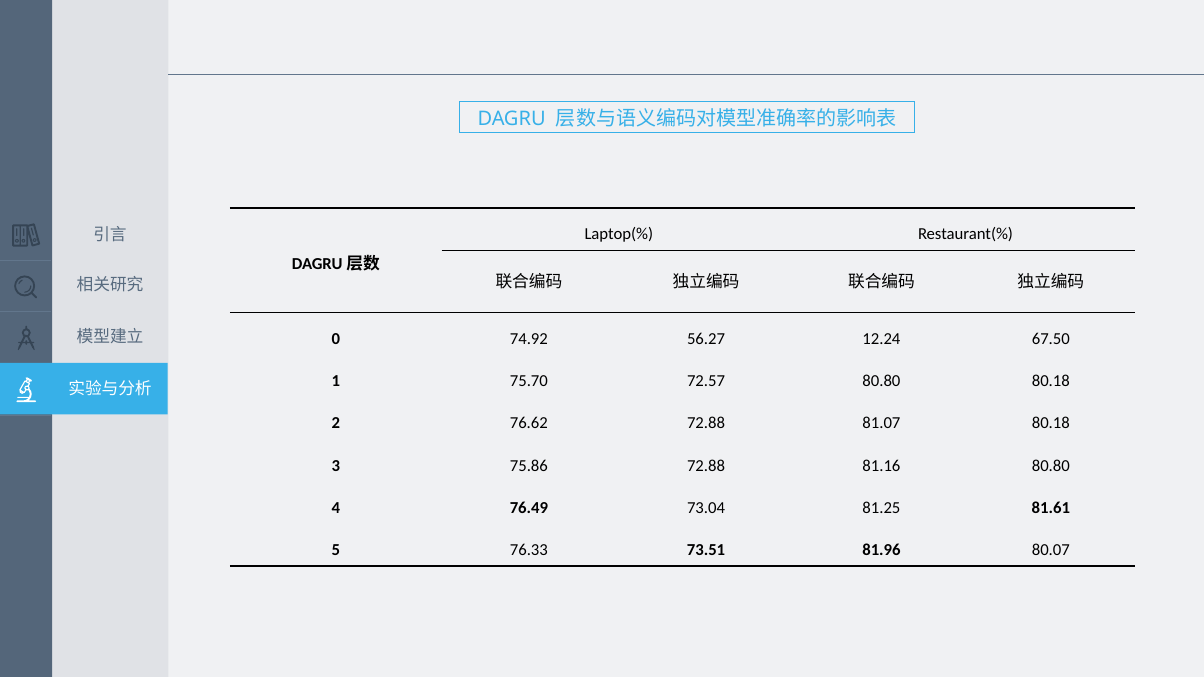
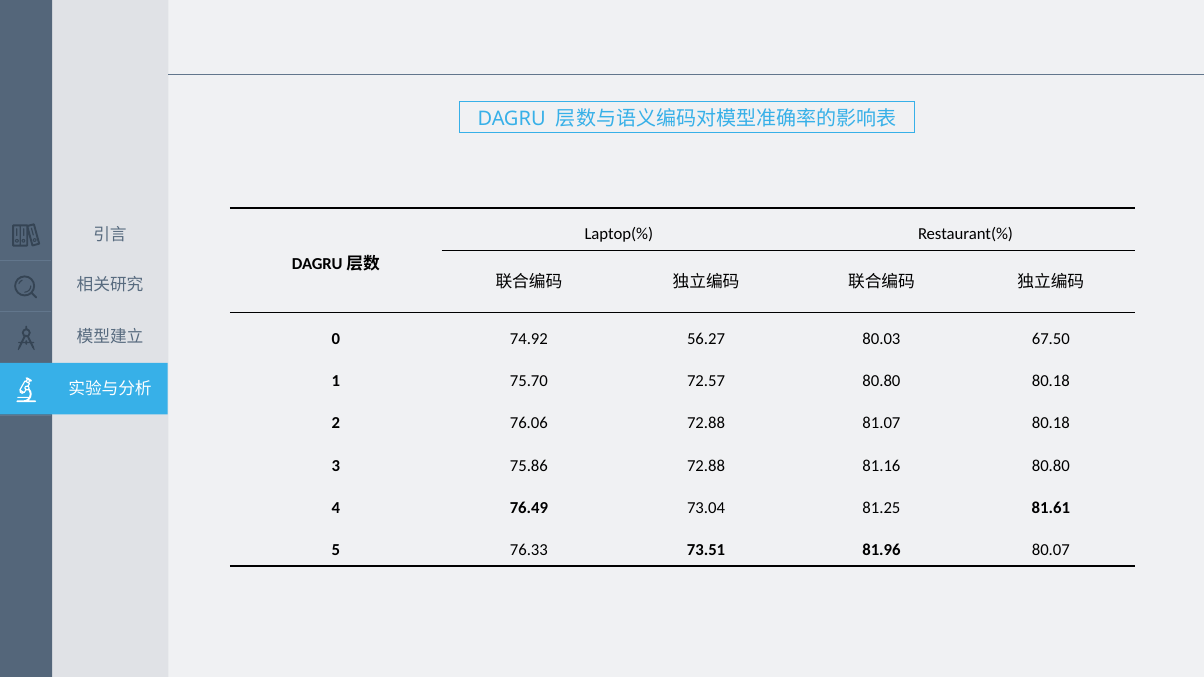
12.24: 12.24 -> 80.03
76.62: 76.62 -> 76.06
